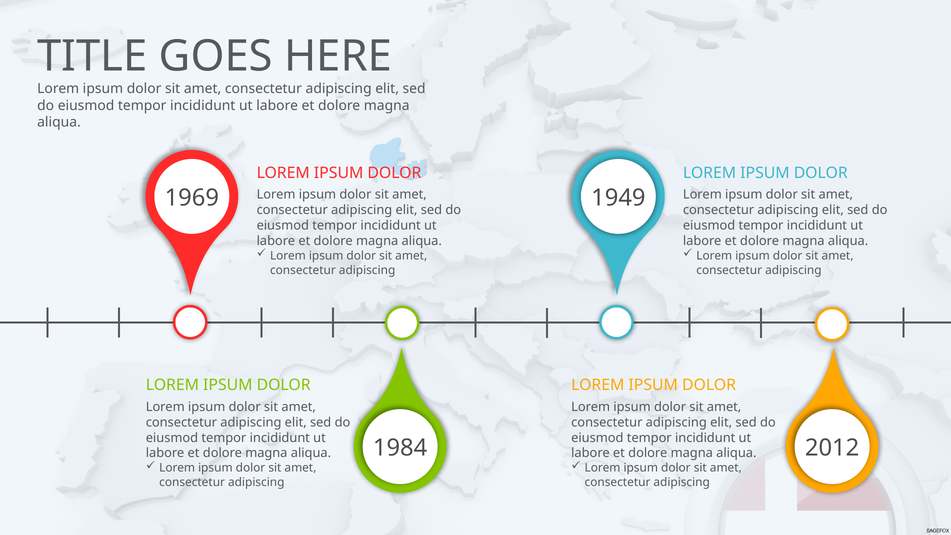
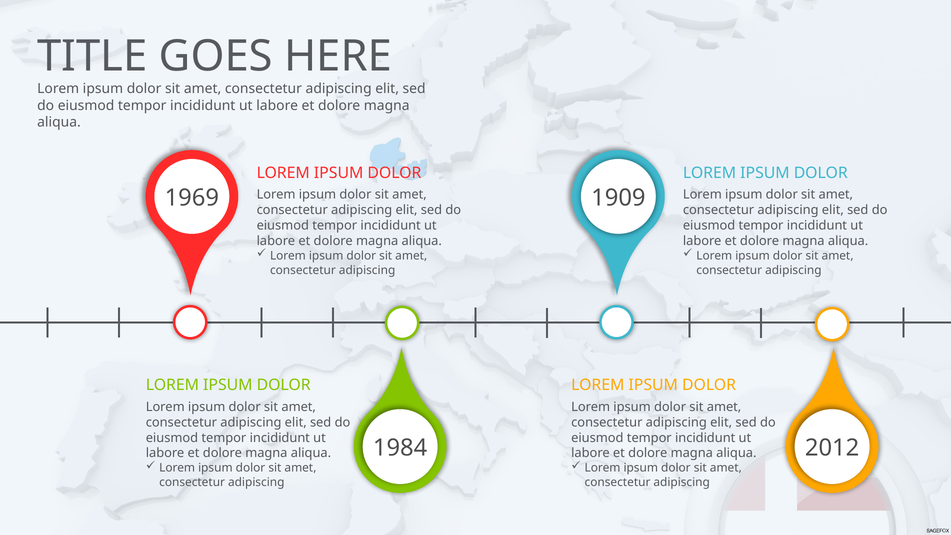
1949: 1949 -> 1909
